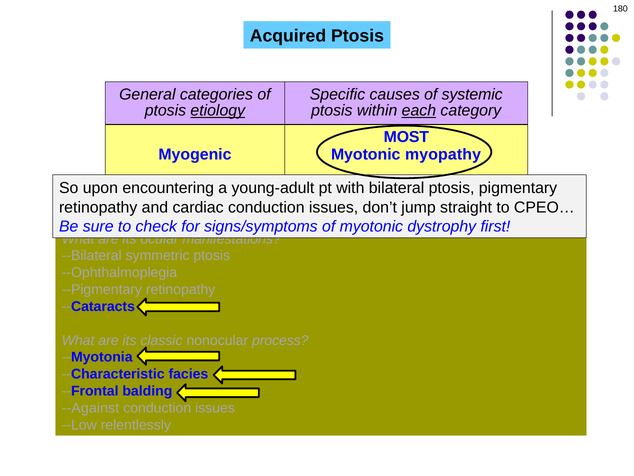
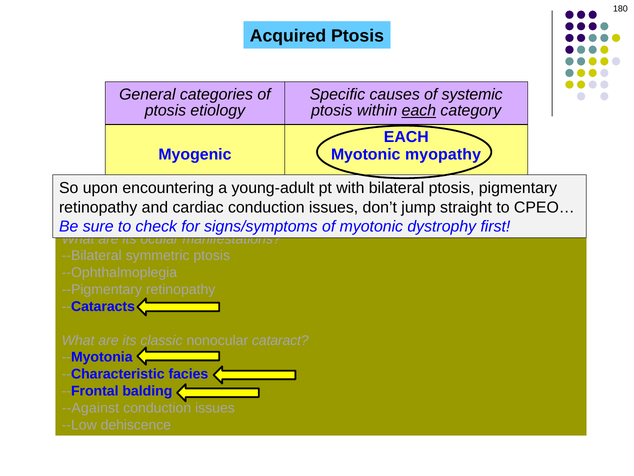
etiology underline: present -> none
MOST at (406, 137): MOST -> EACH
process: process -> cataract
--Low relentlessly: relentlessly -> dehiscence
